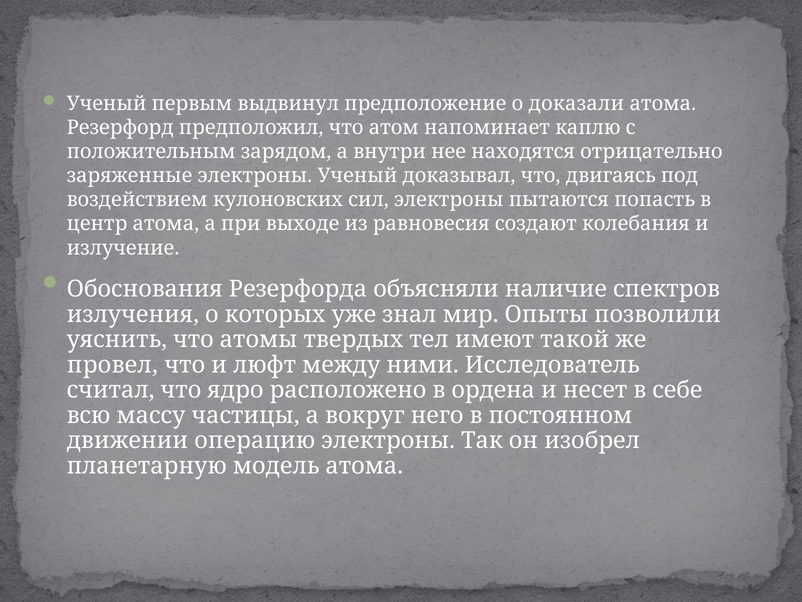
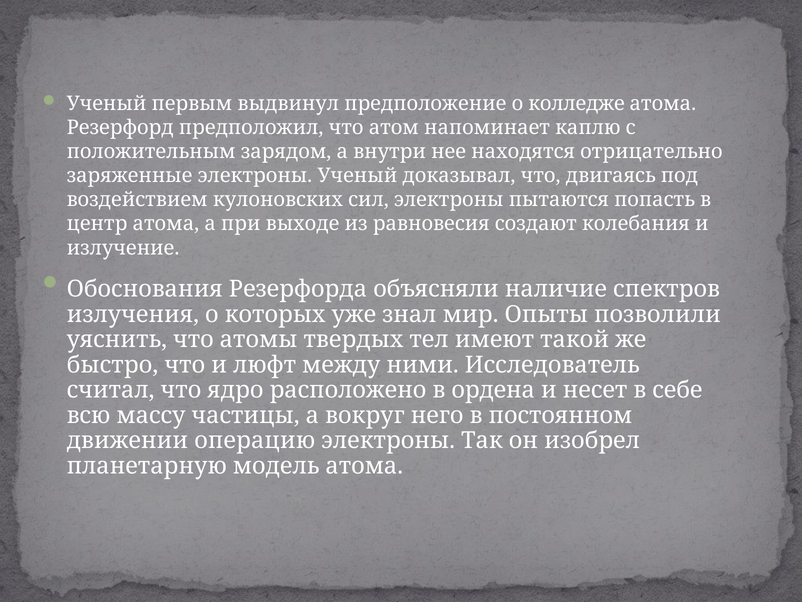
доказали: доказали -> колледже
провел: провел -> быстро
